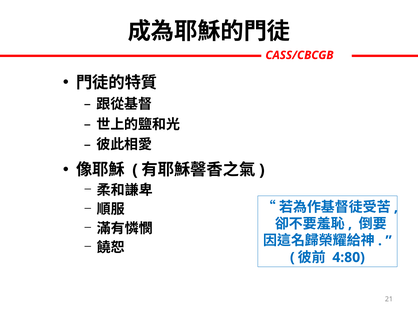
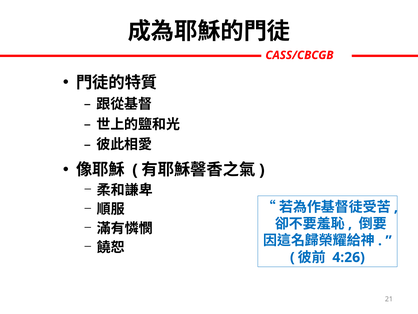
4:80: 4:80 -> 4:26
